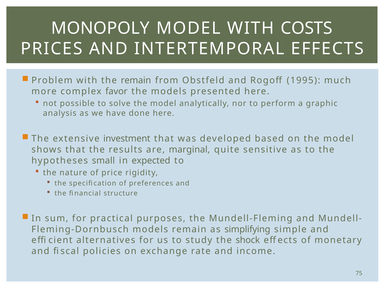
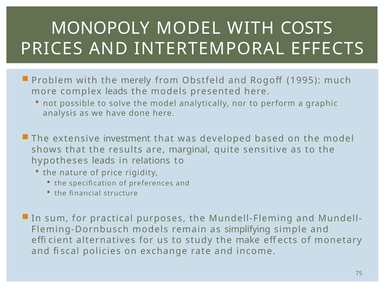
the remain: remain -> merely
complex favor: favor -> leads
hypotheses small: small -> leads
expected: expected -> relations
shock: shock -> make
